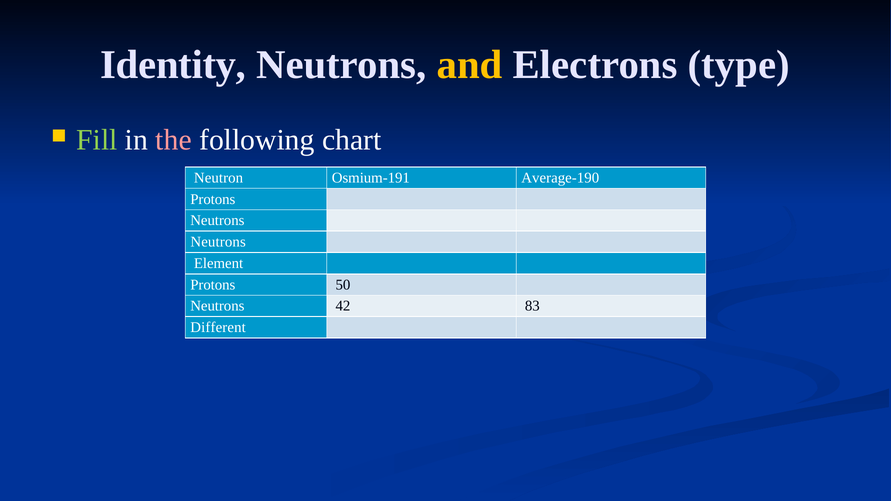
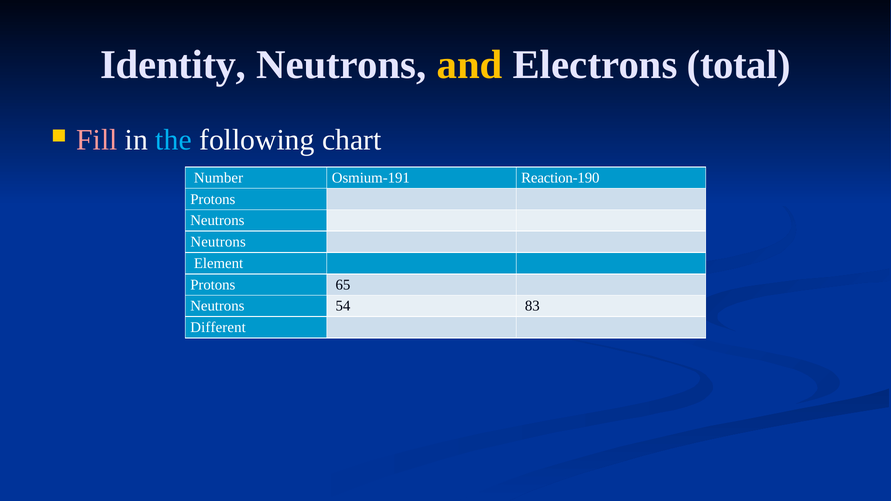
type: type -> total
Fill colour: light green -> pink
the colour: pink -> light blue
Neutron: Neutron -> Number
Average-190: Average-190 -> Reaction-190
50: 50 -> 65
42: 42 -> 54
